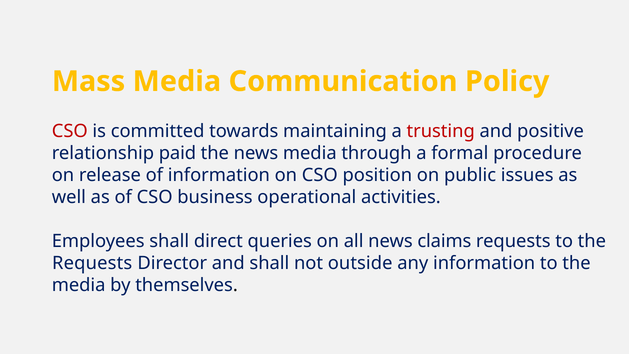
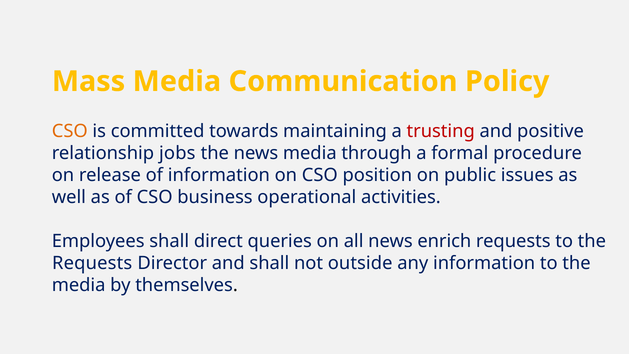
CSO at (70, 131) colour: red -> orange
paid: paid -> jobs
claims: claims -> enrich
